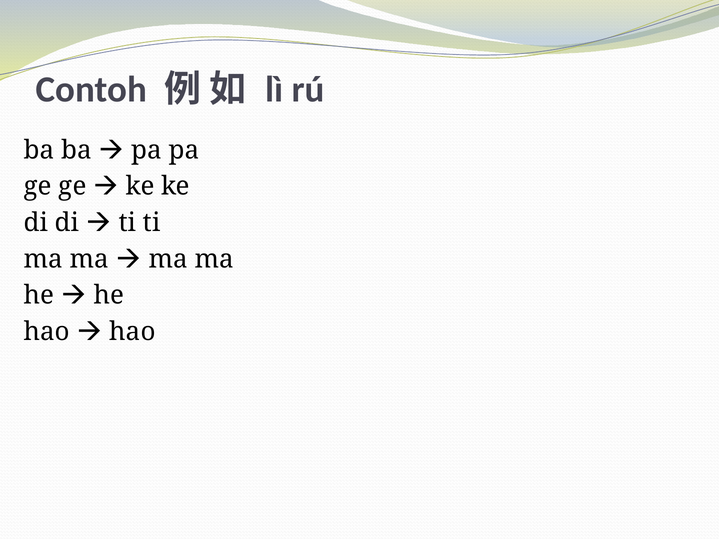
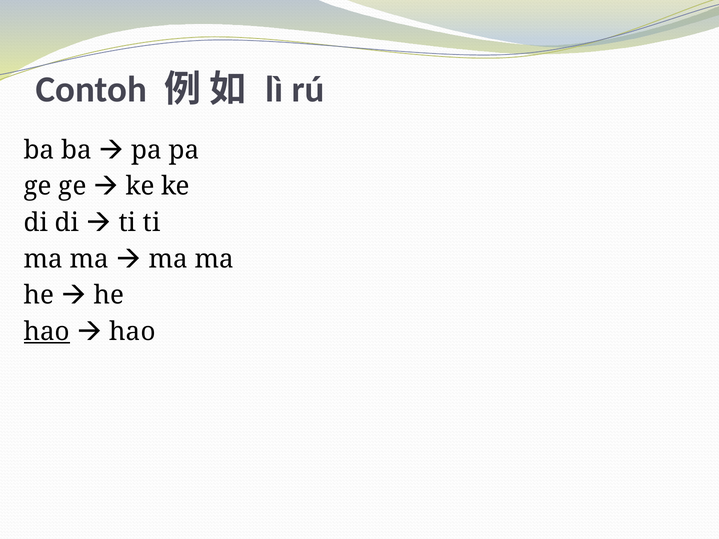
hao at (47, 332) underline: none -> present
